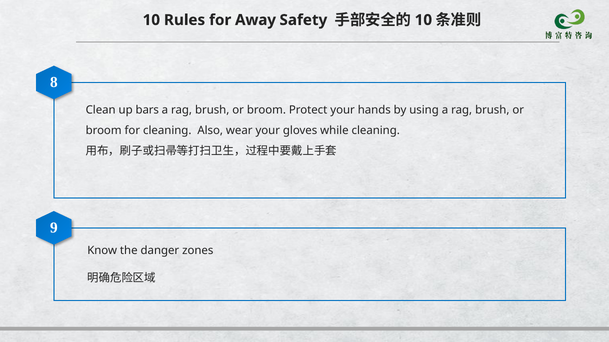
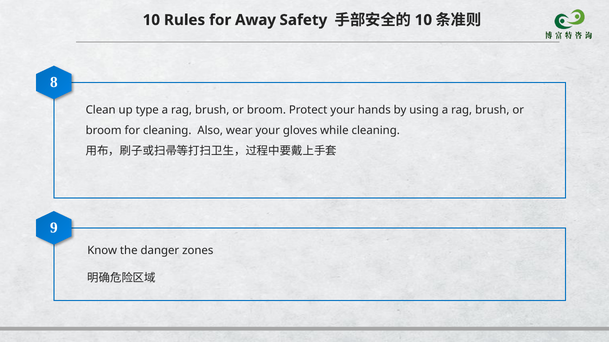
bars: bars -> type
